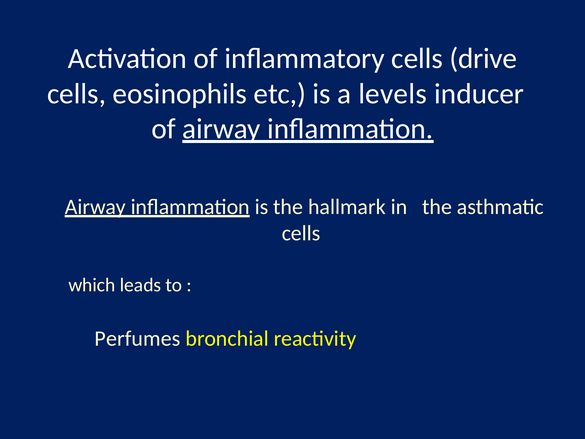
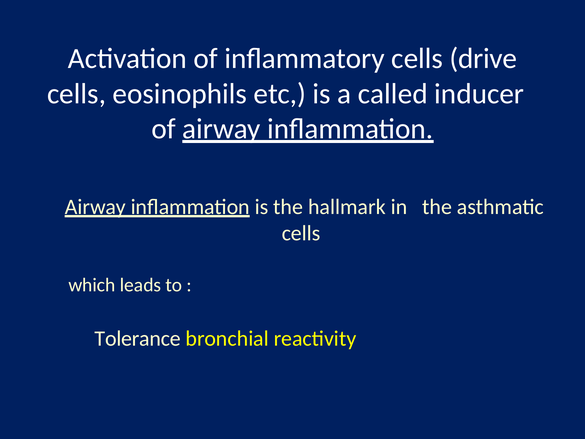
levels: levels -> called
Perfumes: Perfumes -> Tolerance
